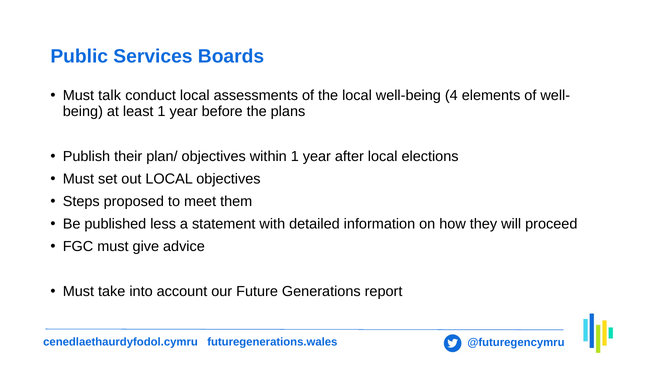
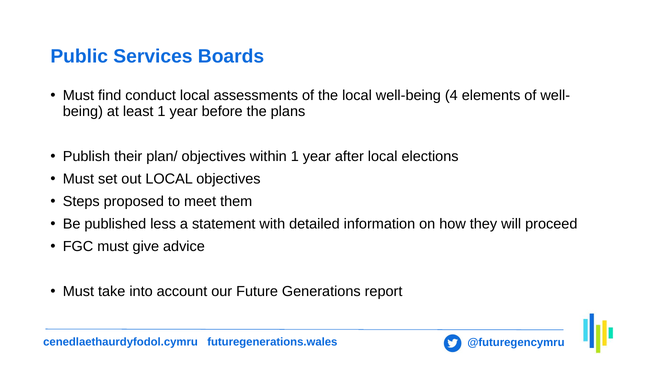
talk: talk -> find
